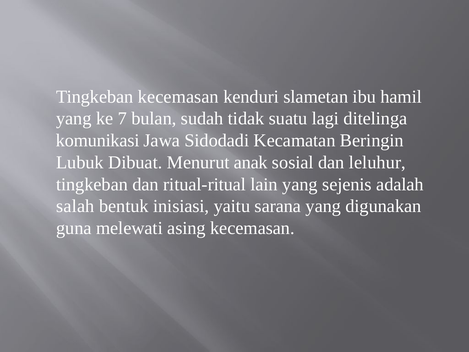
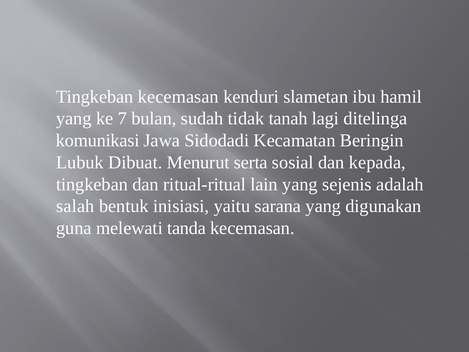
suatu: suatu -> tanah
anak: anak -> serta
leluhur: leluhur -> kepada
asing: asing -> tanda
